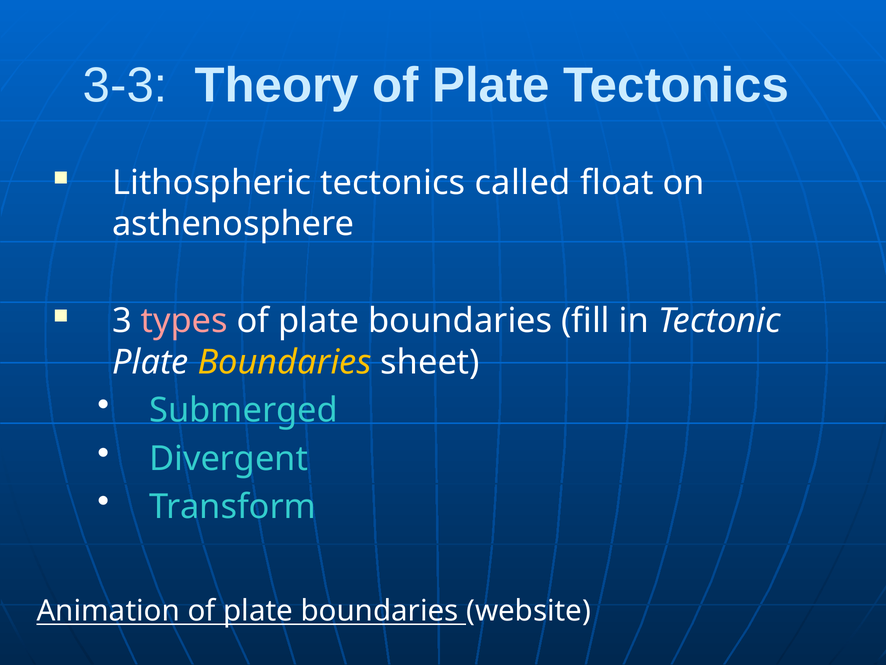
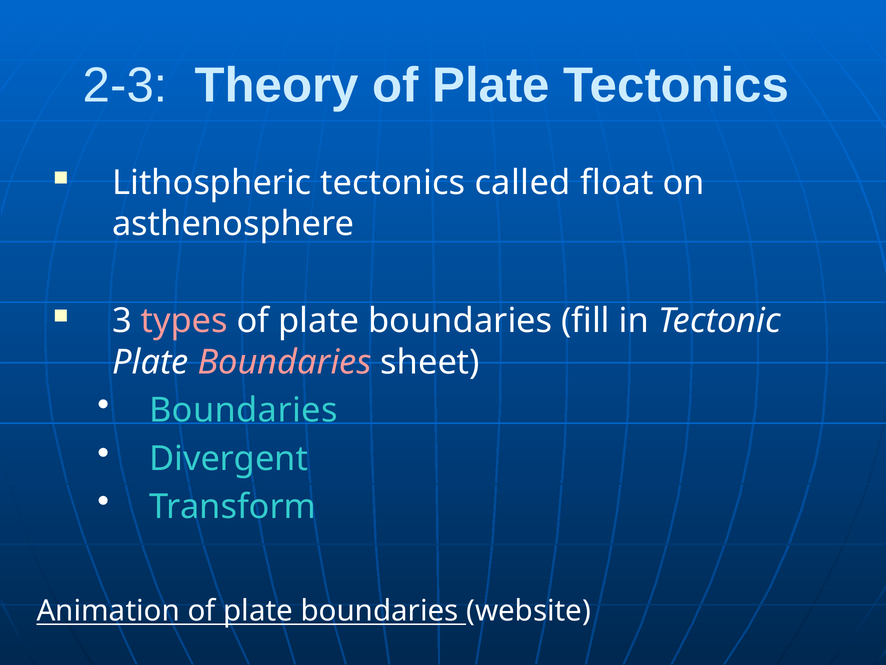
3-3: 3-3 -> 2-3
Boundaries at (285, 362) colour: yellow -> pink
Submerged at (244, 410): Submerged -> Boundaries
